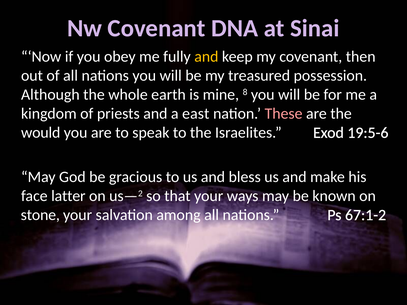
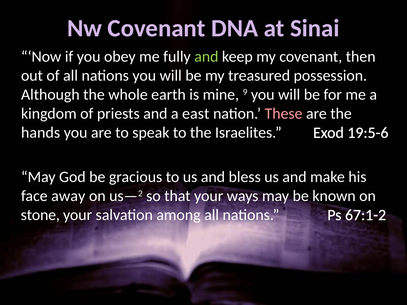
and at (206, 57) colour: yellow -> light green
8: 8 -> 9
would: would -> hands
latter: latter -> away
